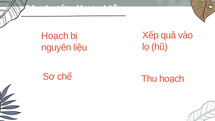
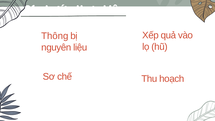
01 Hoạch: Hoạch -> Thông
